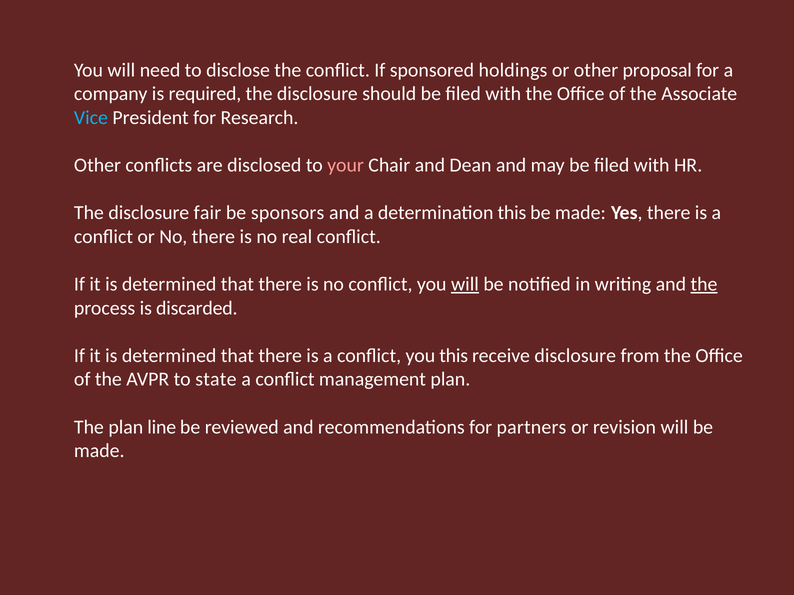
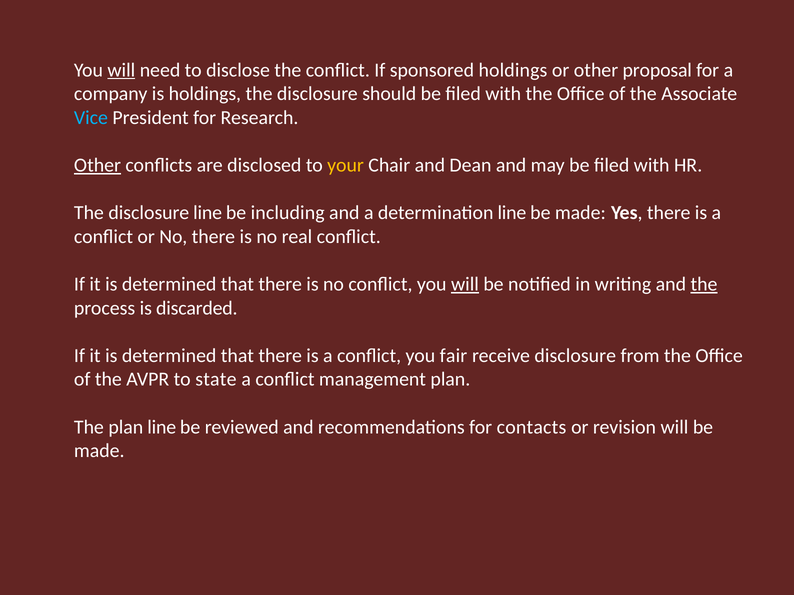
will at (121, 70) underline: none -> present
is required: required -> holdings
Other at (97, 165) underline: none -> present
your colour: pink -> yellow
disclosure fair: fair -> line
sponsors: sponsors -> including
determination this: this -> line
you this: this -> fair
partners: partners -> contacts
